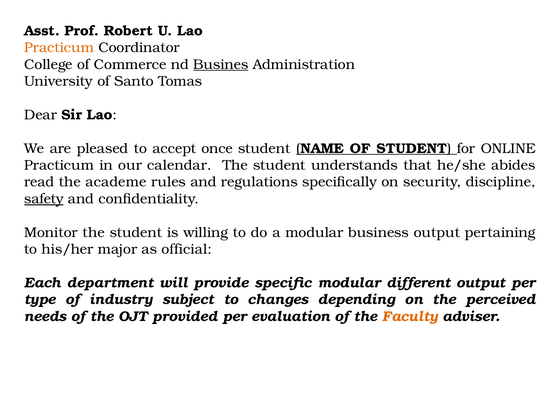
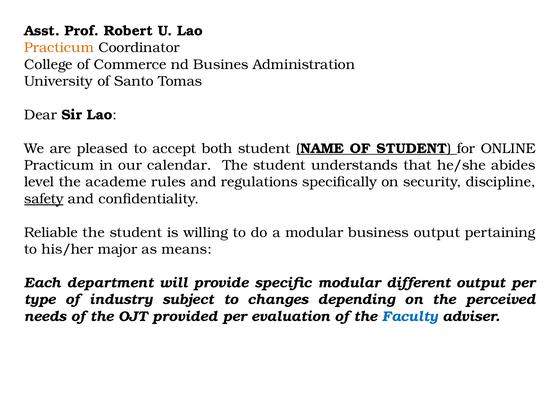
Busines underline: present -> none
once: once -> both
read: read -> level
Monitor: Monitor -> Reliable
official: official -> means
Faculty colour: orange -> blue
